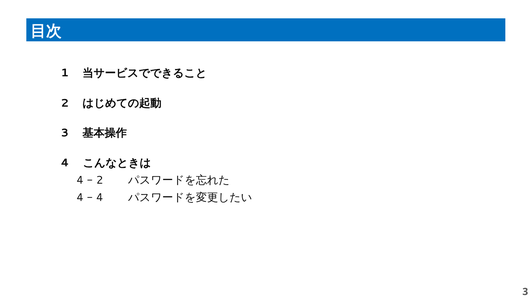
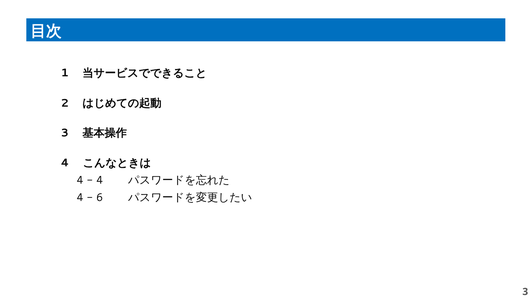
2 at (100, 180): 2 -> 4
4 at (100, 198): 4 -> 6
